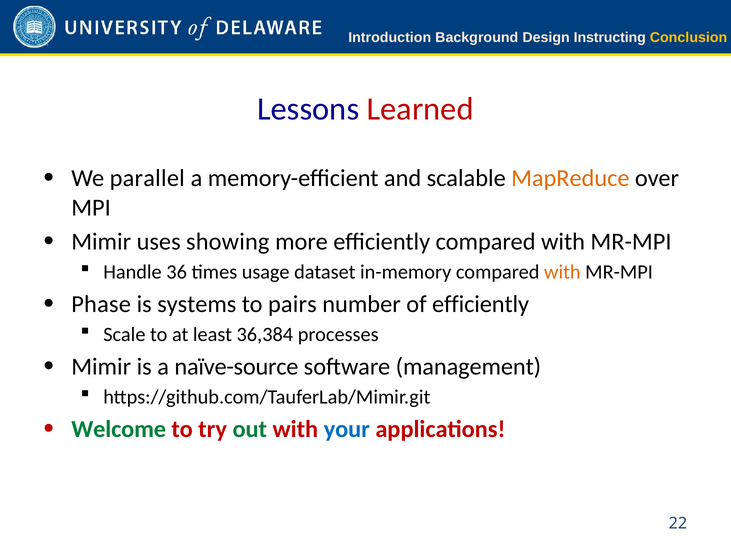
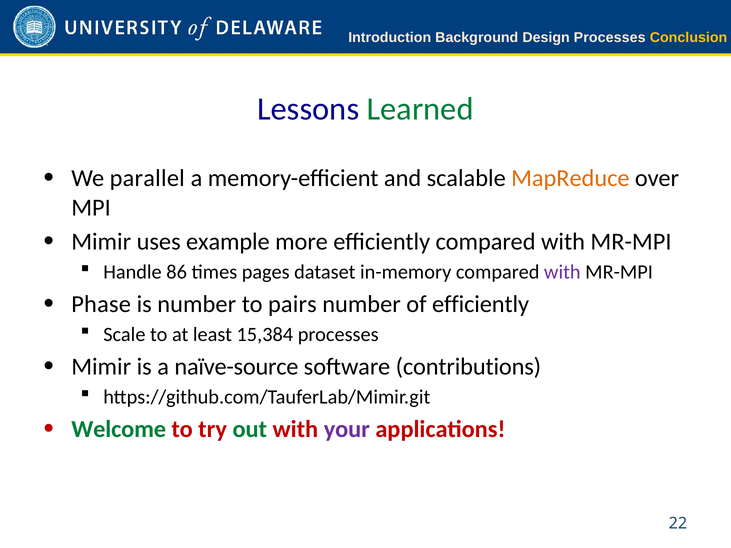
Design Instructing: Instructing -> Processes
Learned colour: red -> green
showing: showing -> example
36: 36 -> 86
usage: usage -> pages
with at (562, 272) colour: orange -> purple
is systems: systems -> number
36,384: 36,384 -> 15,384
management: management -> contributions
your colour: blue -> purple
